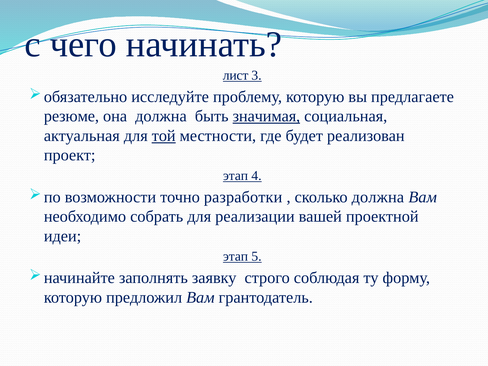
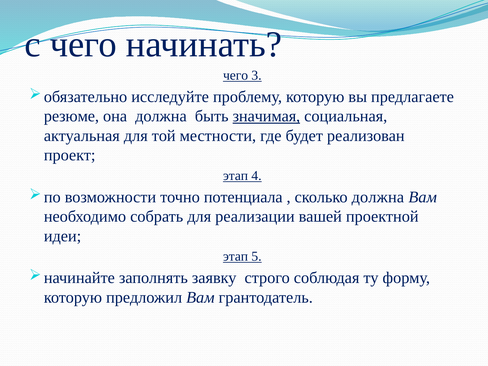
лист at (236, 75): лист -> чего
той underline: present -> none
разработки: разработки -> потенциала
